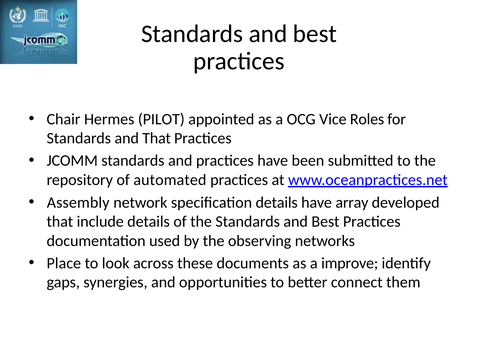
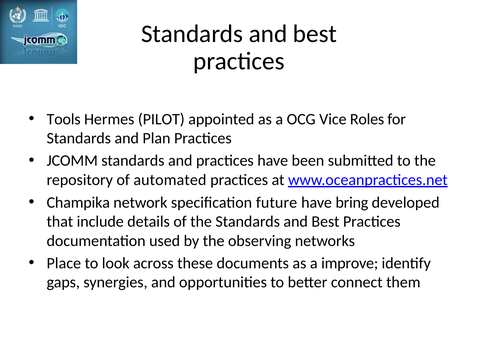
Chair: Chair -> Tools
and That: That -> Plan
Assembly: Assembly -> Champika
specification details: details -> future
array: array -> bring
